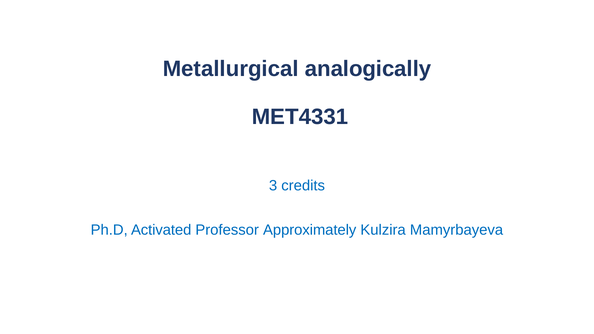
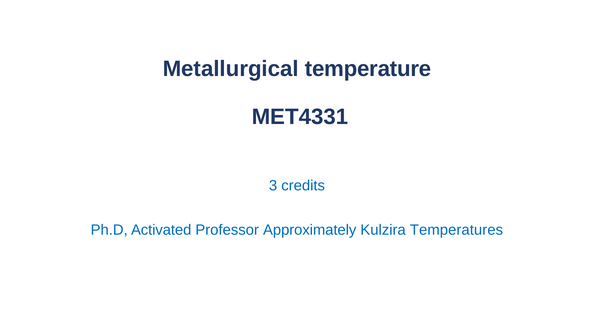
analogically: analogically -> temperature
Mamyrbayeva: Mamyrbayeva -> Temperatures
